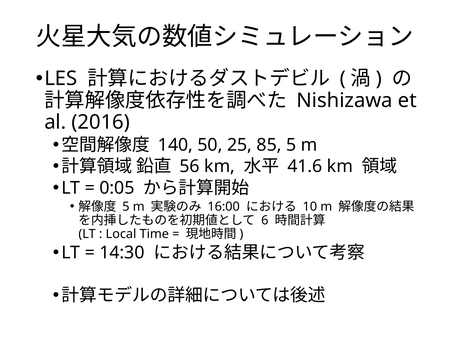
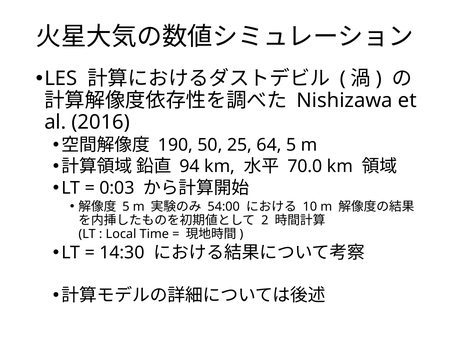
140: 140 -> 190
85: 85 -> 64
56: 56 -> 94
41.6: 41.6 -> 70.0
0:05: 0:05 -> 0:03
16:00: 16:00 -> 54:00
6: 6 -> 2
